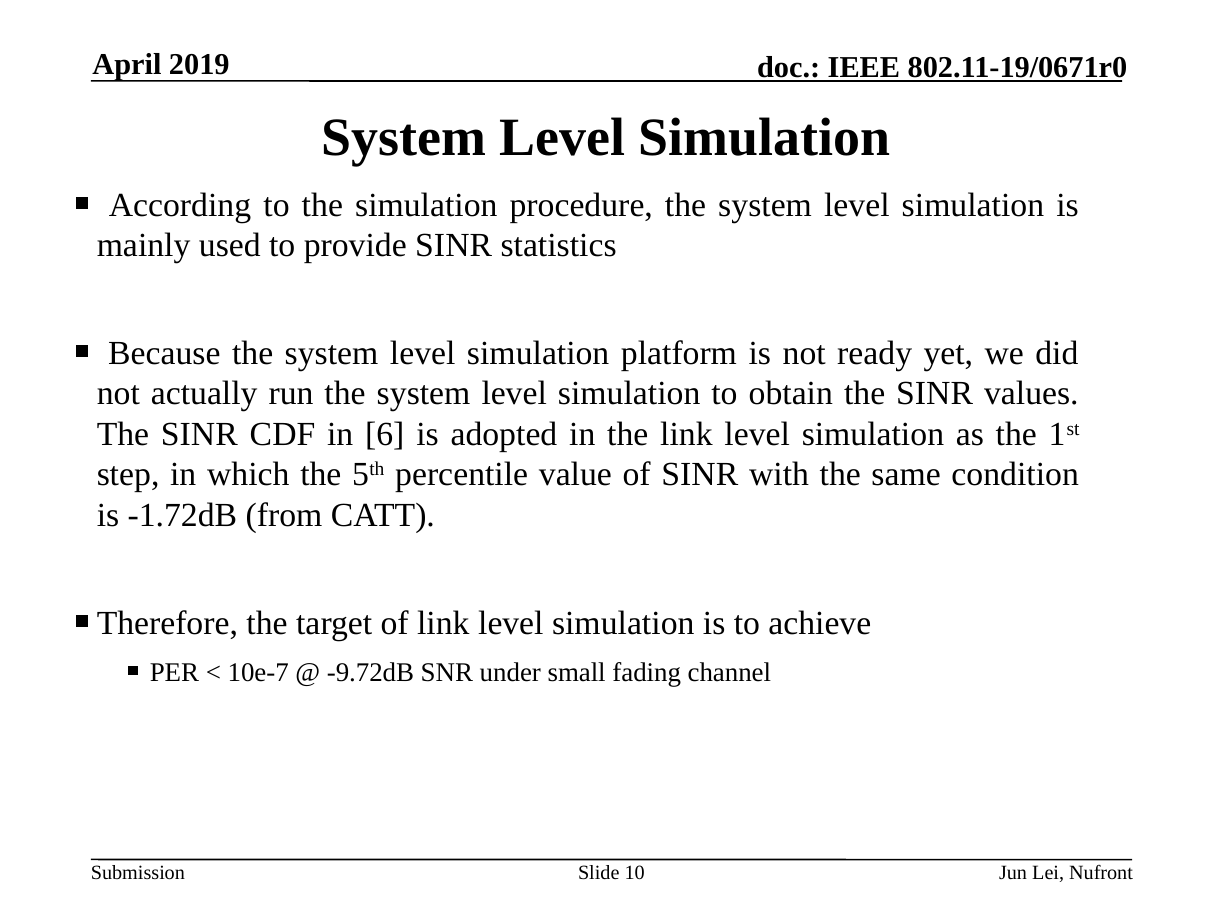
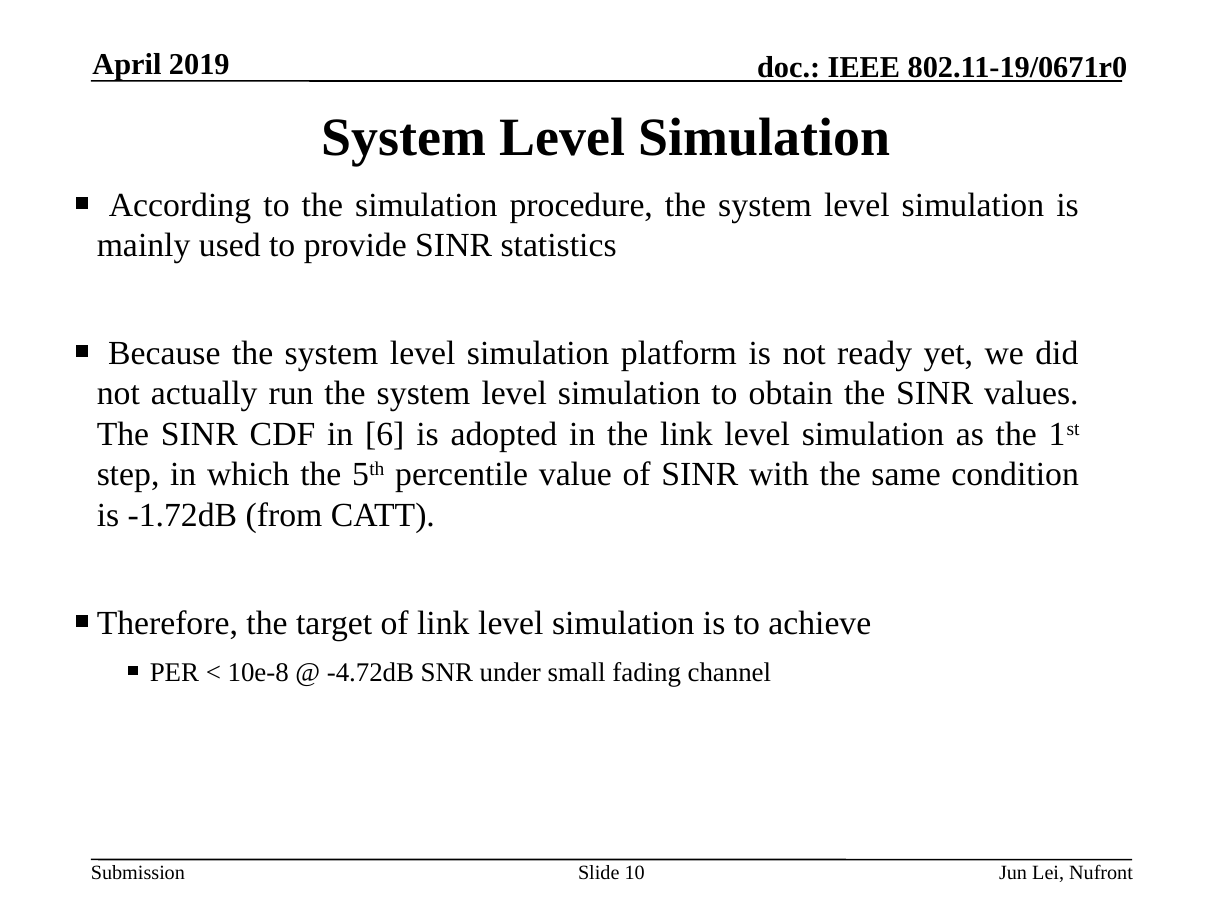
10e-7: 10e-7 -> 10e-8
-9.72dB: -9.72dB -> -4.72dB
